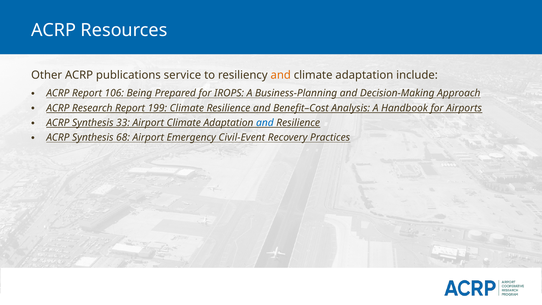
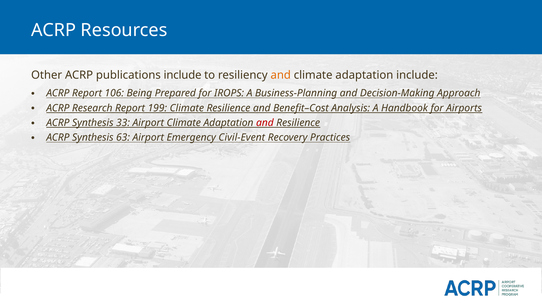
publications service: service -> include
and at (265, 123) colour: blue -> red
68: 68 -> 63
